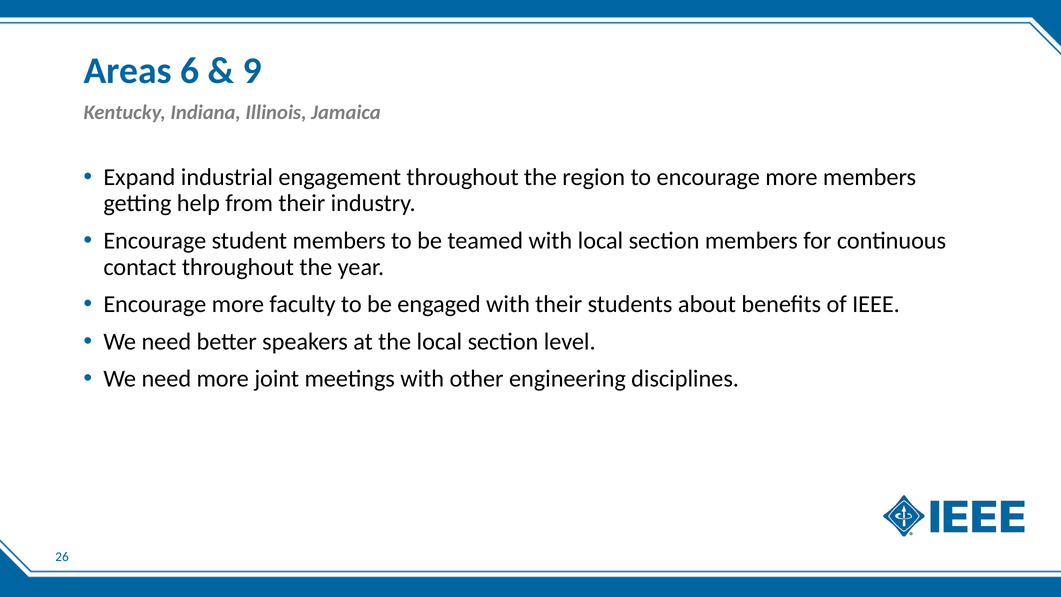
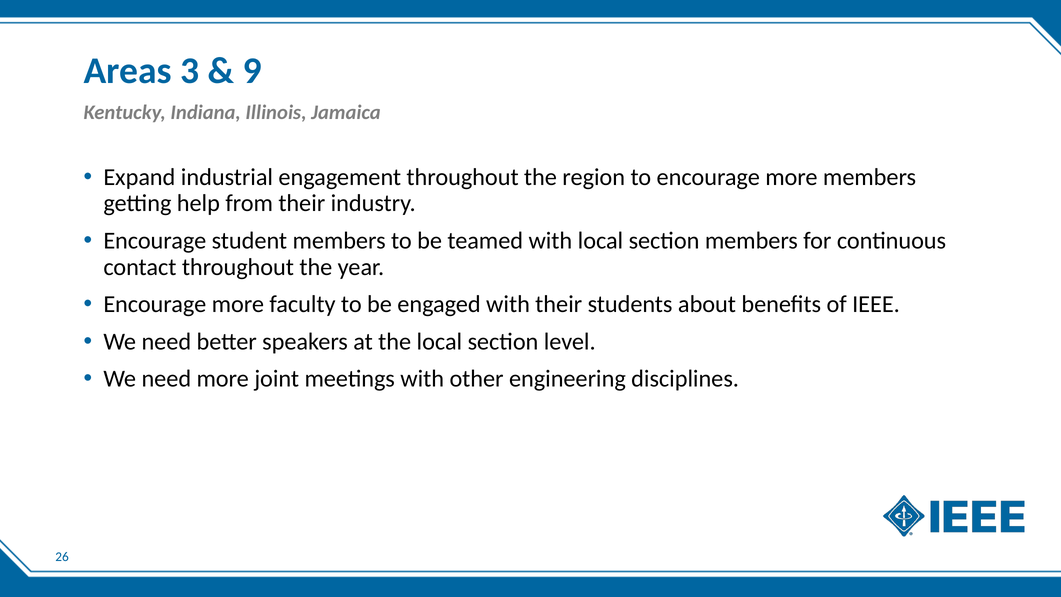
6: 6 -> 3
